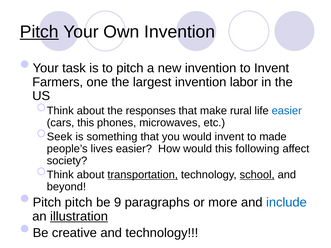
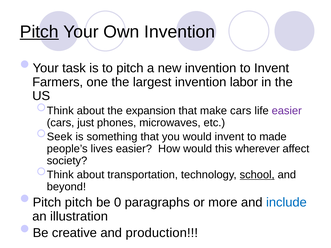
responses: responses -> expansion
make rural: rural -> cars
easier at (287, 111) colour: blue -> purple
cars this: this -> just
following: following -> wherever
transportation underline: present -> none
9: 9 -> 0
illustration underline: present -> none
and technology: technology -> production
